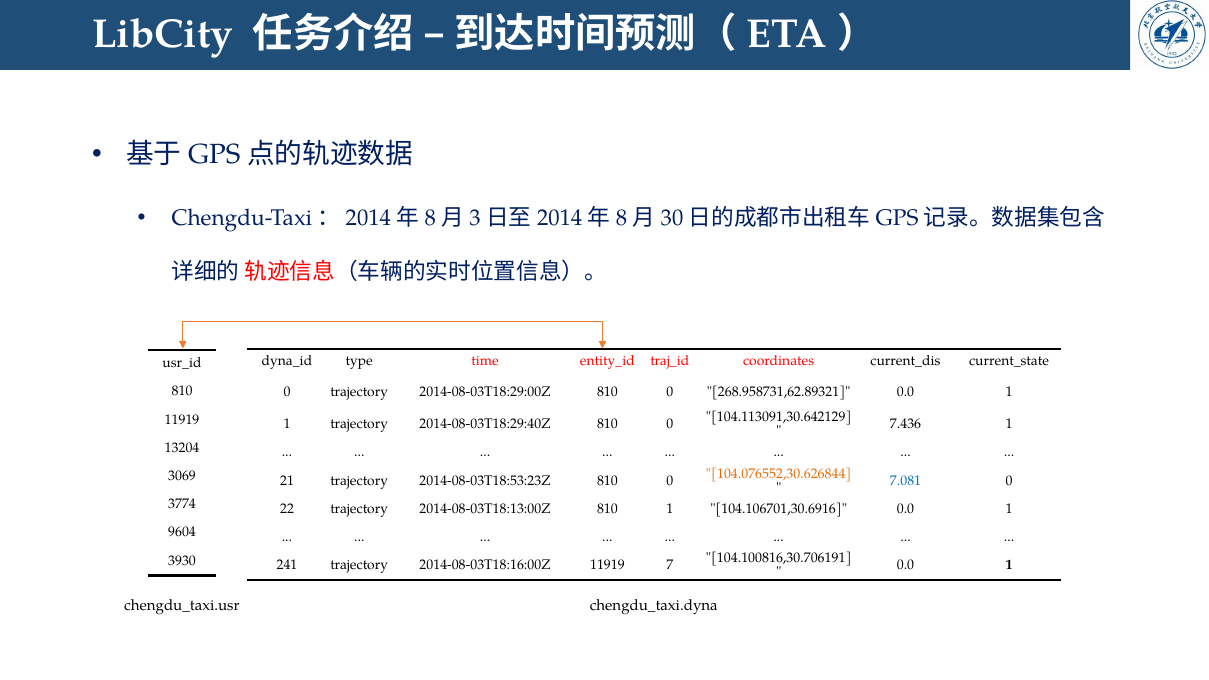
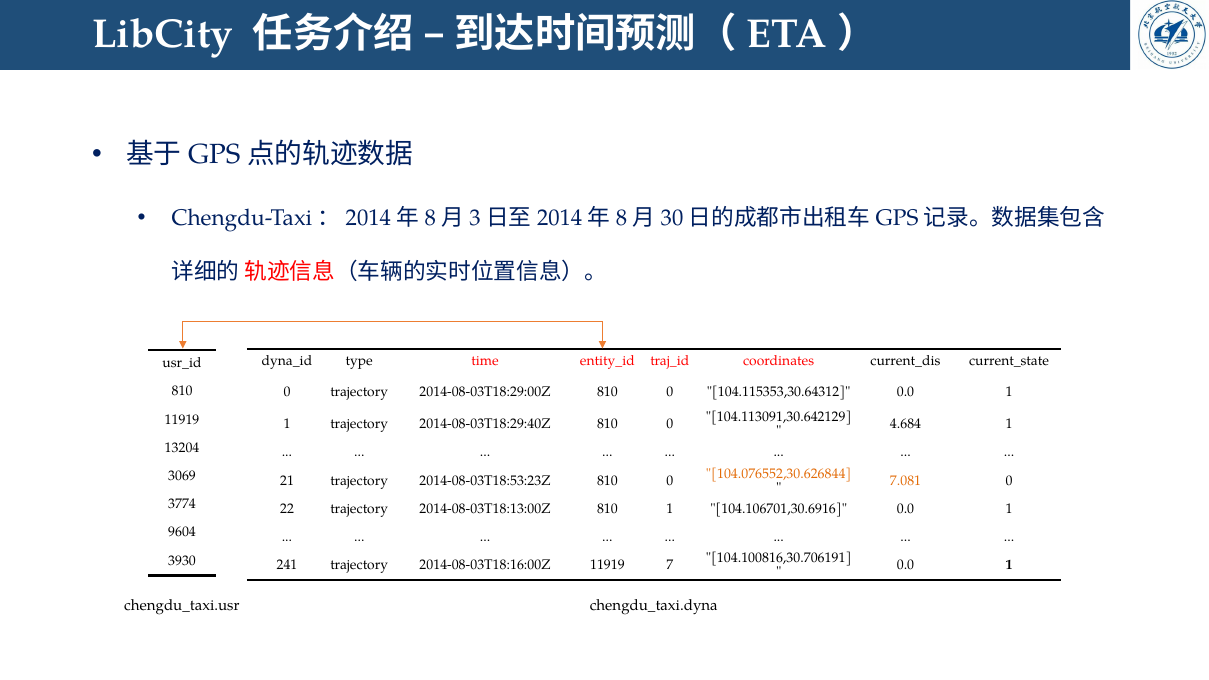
268.958731,62.89321: 268.958731,62.89321 -> 104.115353,30.64312
7.436: 7.436 -> 4.684
7.081 colour: blue -> orange
